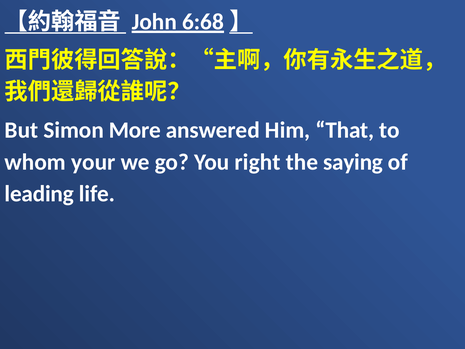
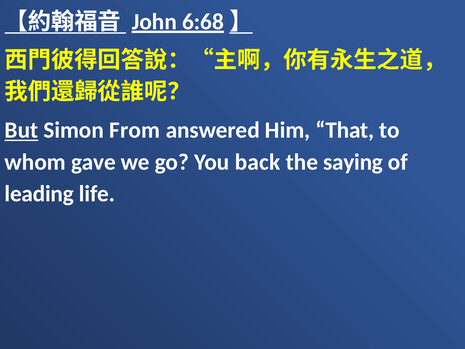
But underline: none -> present
More: More -> From
your: your -> gave
right: right -> back
